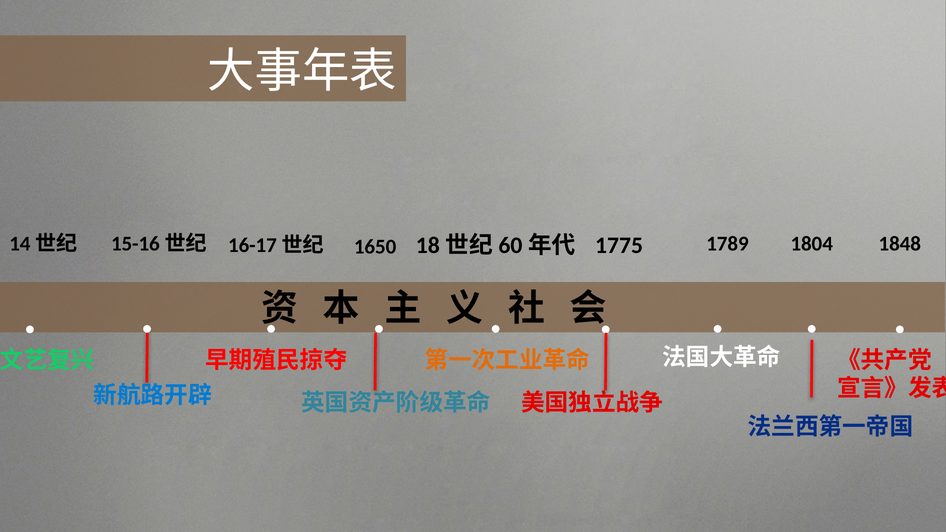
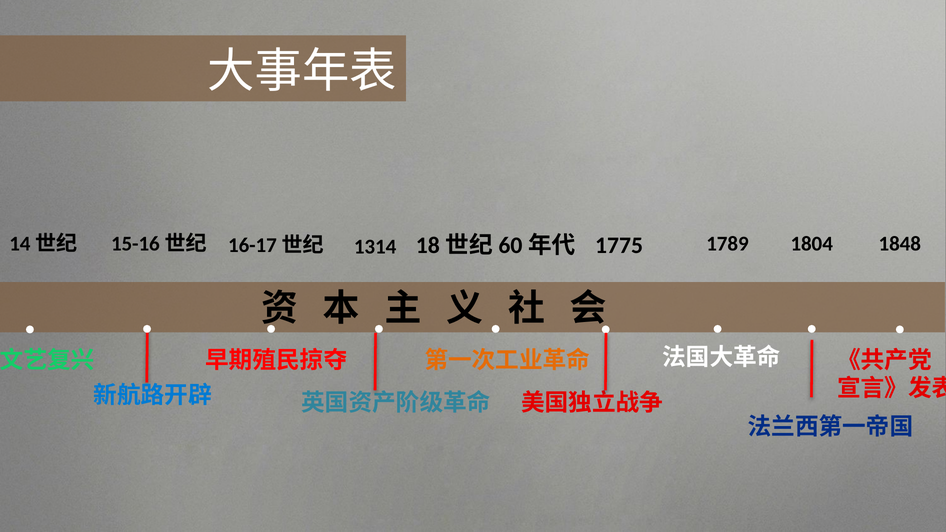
1650: 1650 -> 1314
